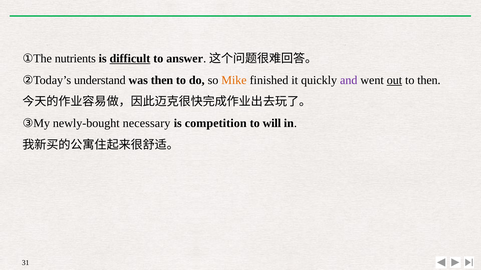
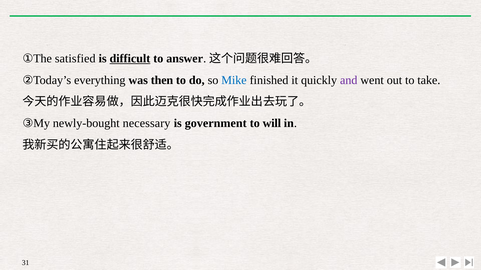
nutrients: nutrients -> satisfied
understand: understand -> everything
Mike colour: orange -> blue
out underline: present -> none
to then: then -> take
competition: competition -> government
